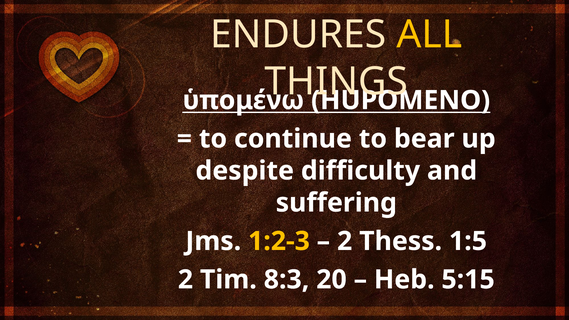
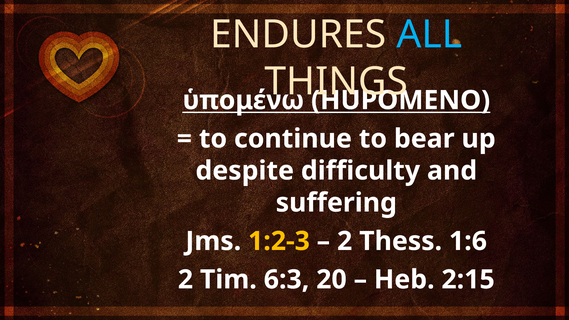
ALL colour: yellow -> light blue
1:5: 1:5 -> 1:6
8:3: 8:3 -> 6:3
5:15: 5:15 -> 2:15
